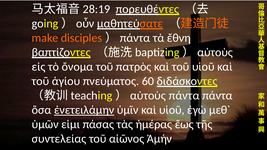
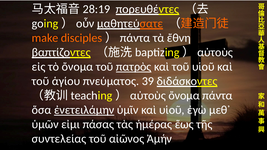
πατρὸς underline: none -> present
60: 60 -> 39
πάντα at (184, 96): πάντα -> ὄνομα
